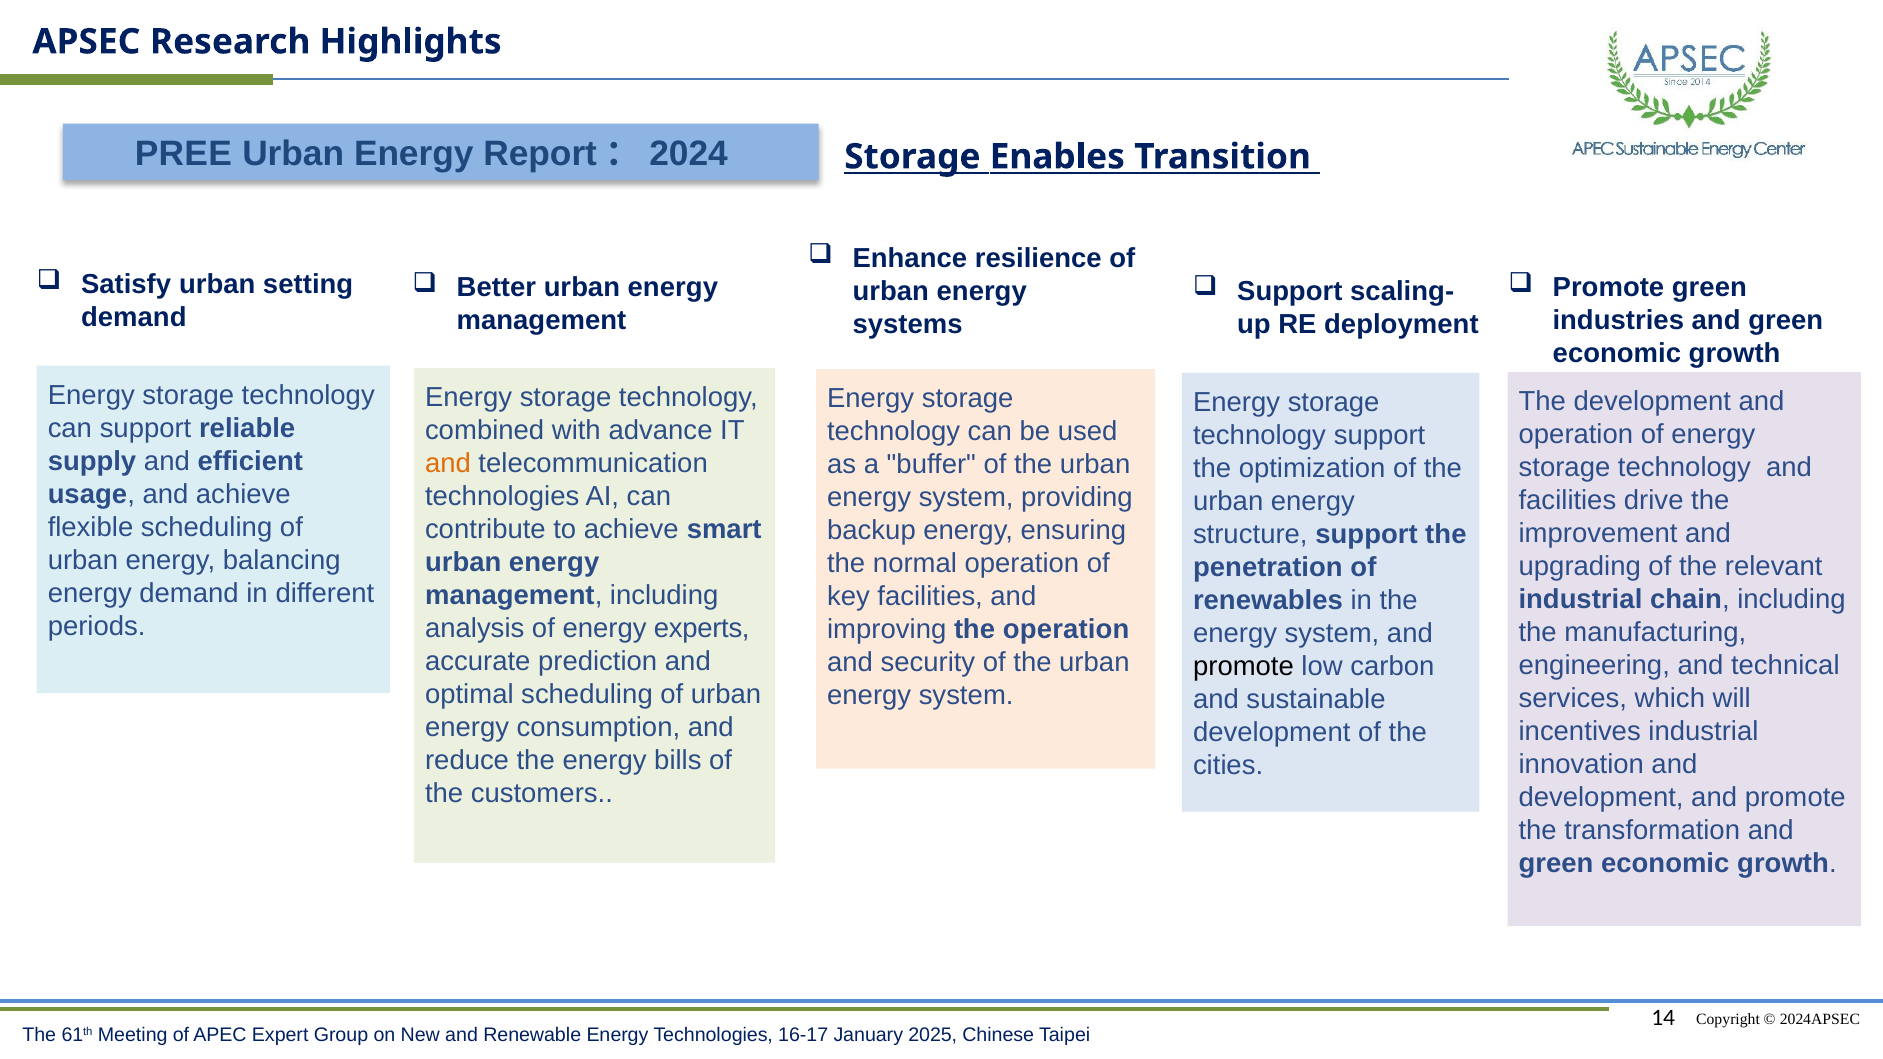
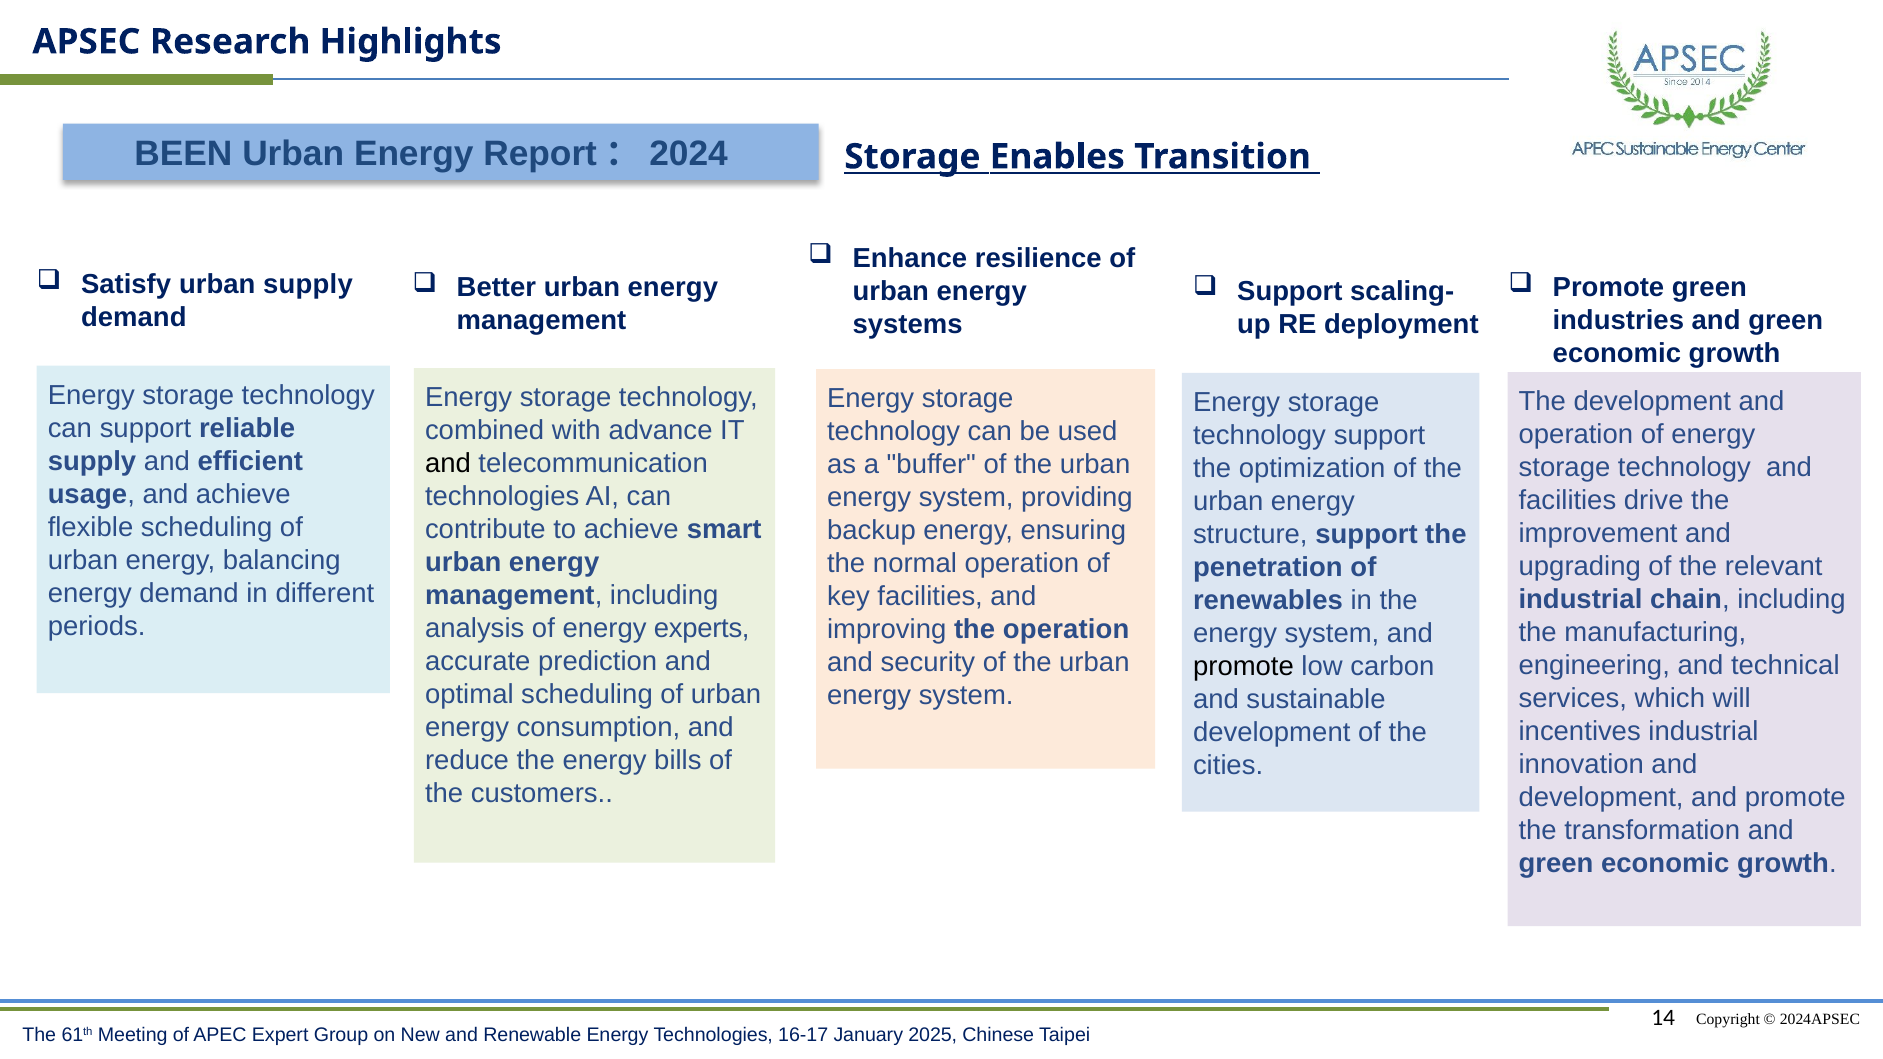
PREE: PREE -> BEEN
urban setting: setting -> supply
and at (448, 464) colour: orange -> black
